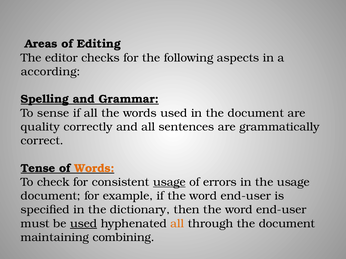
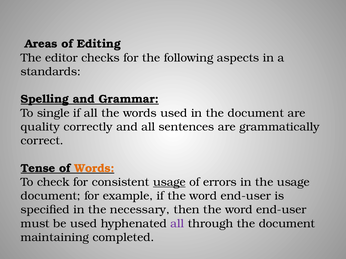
according: according -> standards
sense: sense -> single
dictionary: dictionary -> necessary
used at (84, 224) underline: present -> none
all at (177, 224) colour: orange -> purple
combining: combining -> completed
